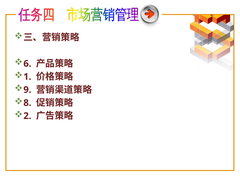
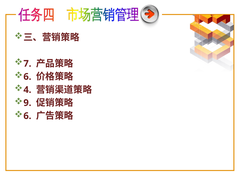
6: 6 -> 7
1 at (27, 77): 1 -> 6
9: 9 -> 4
8: 8 -> 9
2 at (27, 116): 2 -> 6
